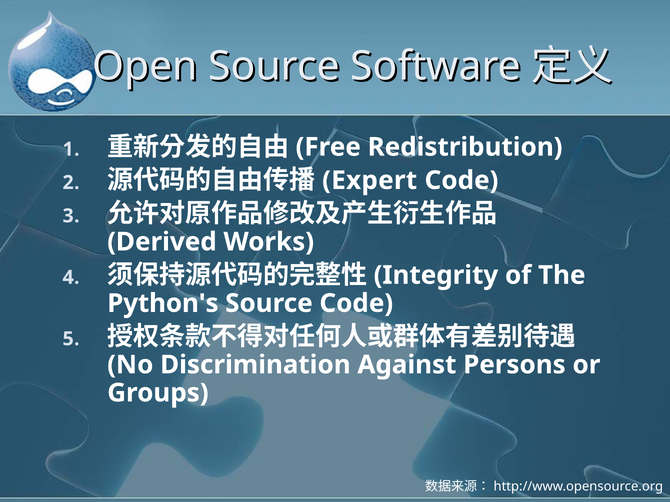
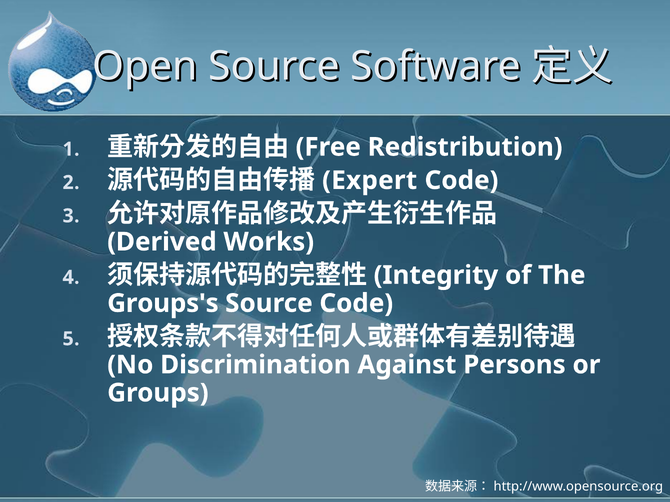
Python's: Python's -> Groups's
